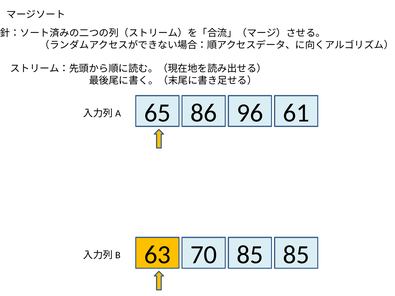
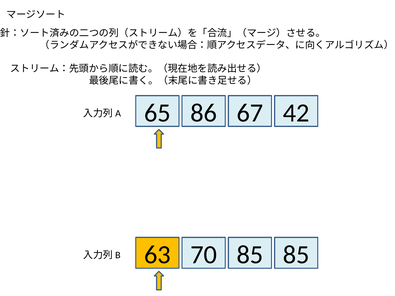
96: 96 -> 67
61: 61 -> 42
